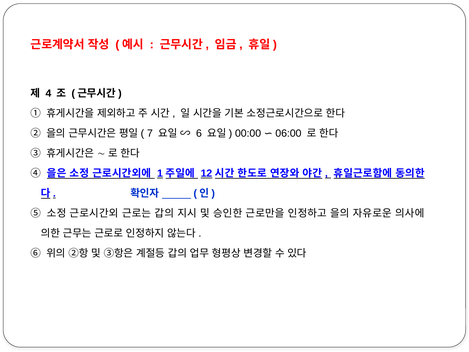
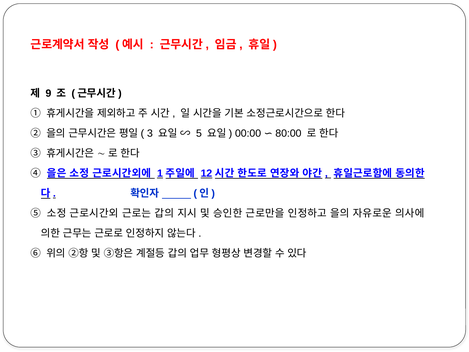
4: 4 -> 9
7: 7 -> 3
6: 6 -> 5
06:00: 06:00 -> 80:00
